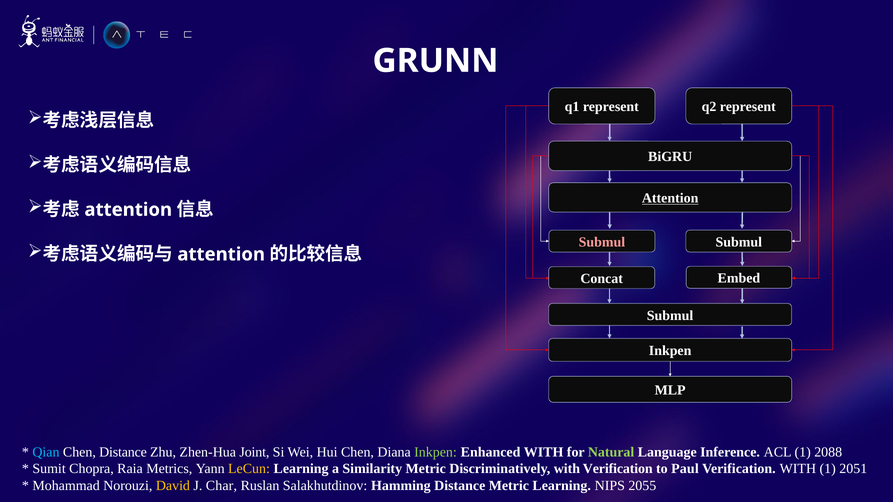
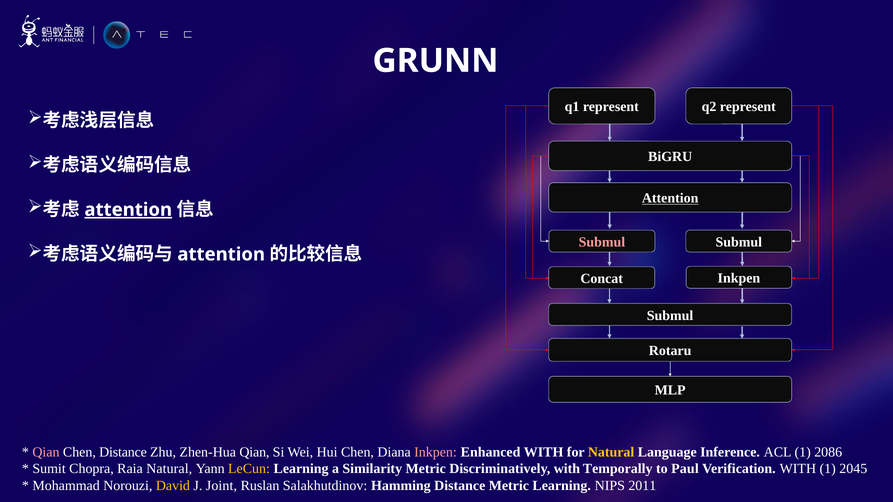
attention at (128, 210) underline: none -> present
Concat Embed: Embed -> Inkpen
Inkpen at (670, 351): Inkpen -> Rotaru
Qian at (46, 452) colour: light blue -> pink
Zhen-Hua Joint: Joint -> Qian
Inkpen at (436, 452) colour: light green -> pink
Natural at (611, 452) colour: light green -> yellow
2088: 2088 -> 2086
Raia Metrics: Metrics -> Natural
with Verification: Verification -> Temporally
2051: 2051 -> 2045
Char: Char -> Joint
2055: 2055 -> 2011
